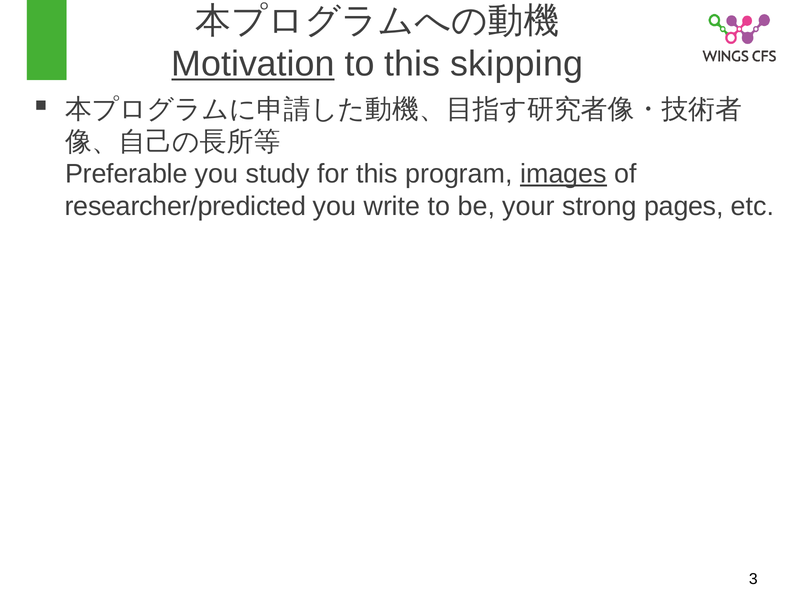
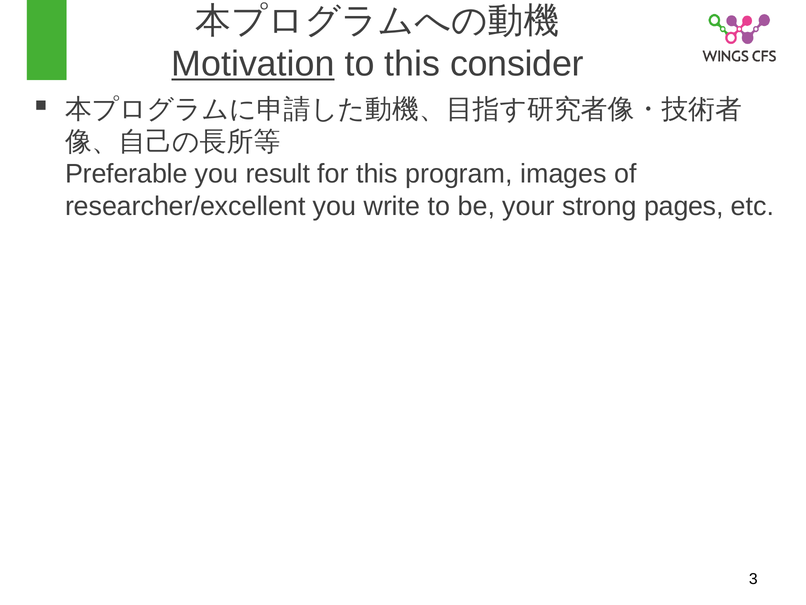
skipping: skipping -> consider
study: study -> result
images underline: present -> none
researcher/predicted: researcher/predicted -> researcher/excellent
